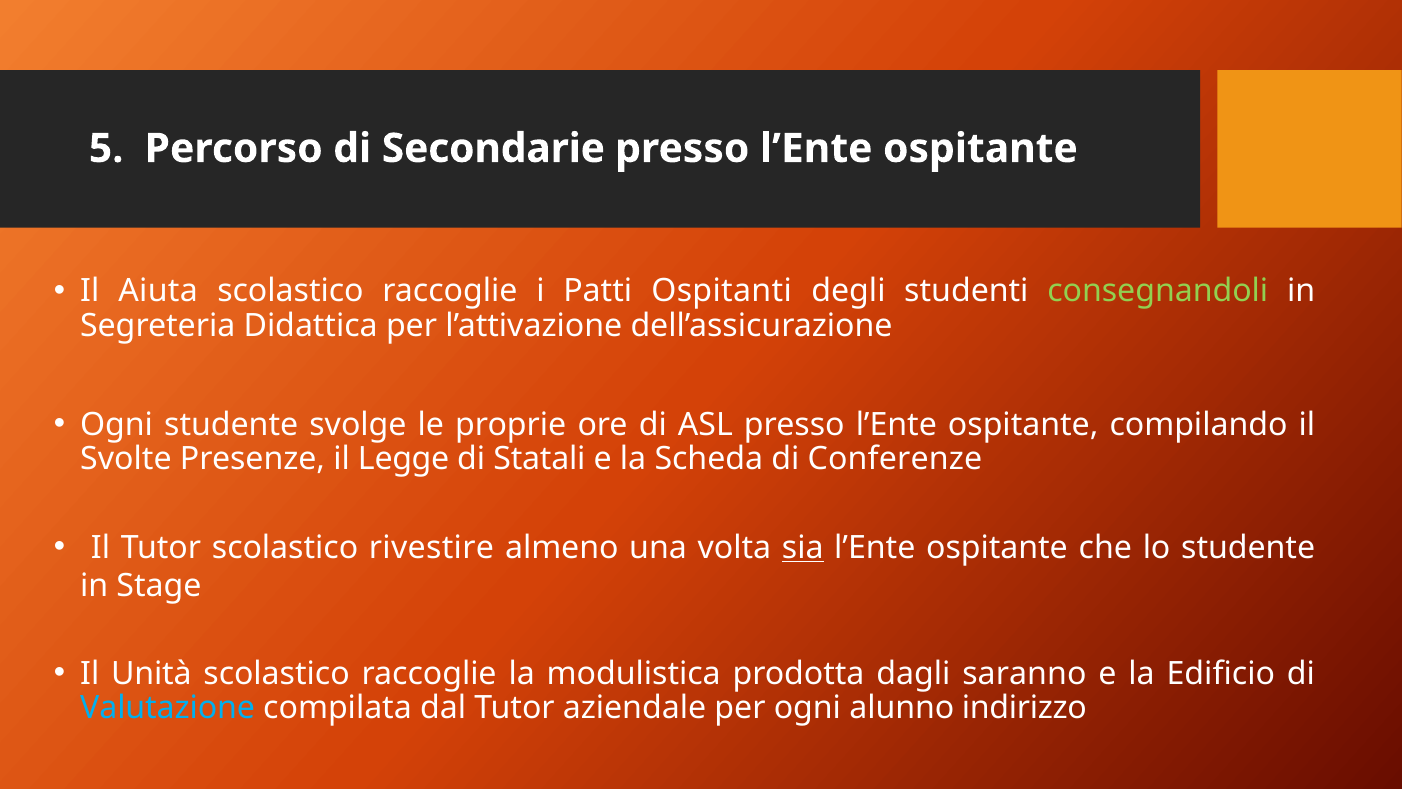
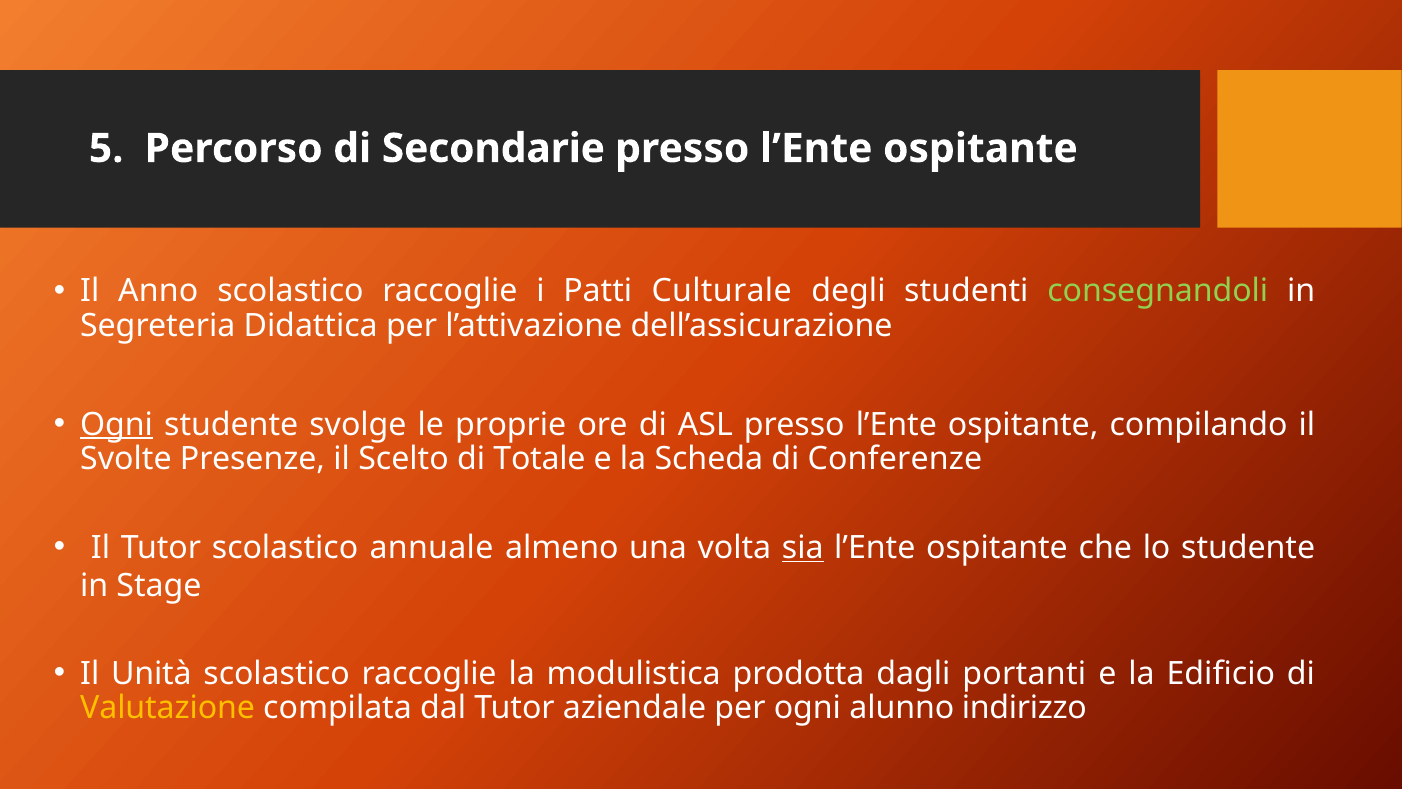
Aiuta: Aiuta -> Anno
Ospitanti: Ospitanti -> Culturale
Ogni at (117, 424) underline: none -> present
Legge: Legge -> Scelto
Statali: Statali -> Totale
rivestire: rivestire -> annuale
saranno: saranno -> portanti
Valutazione colour: light blue -> yellow
